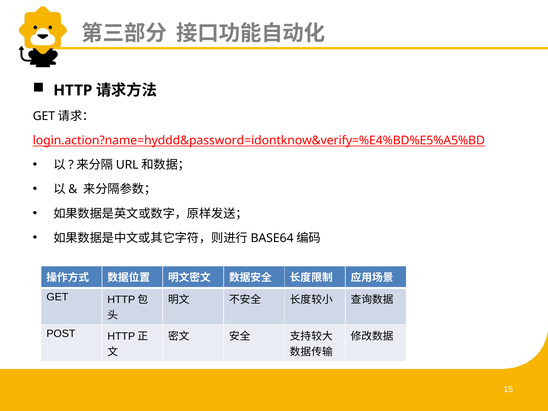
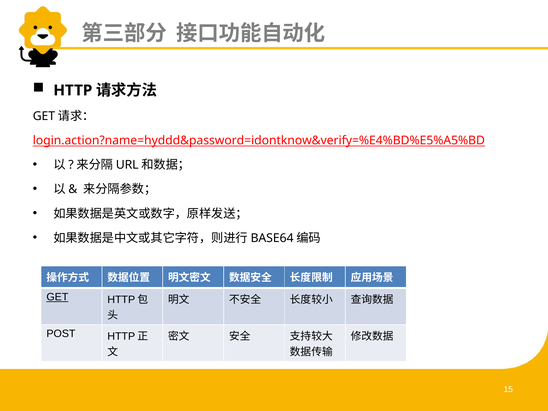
GET underline: none -> present
